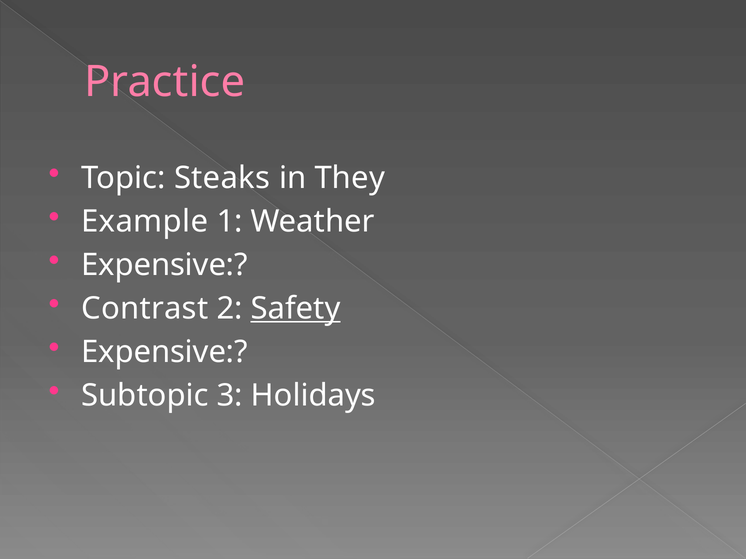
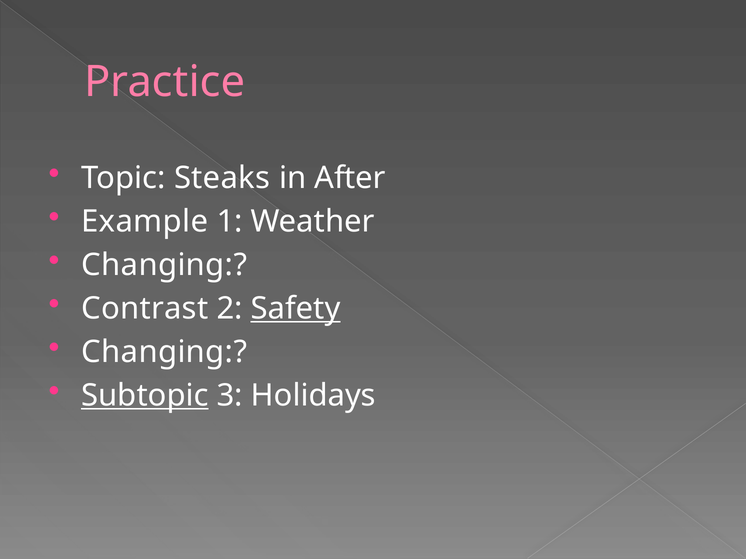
They: They -> After
Expensive at (164, 265): Expensive -> Changing
Expensive at (164, 352): Expensive -> Changing
Subtopic underline: none -> present
